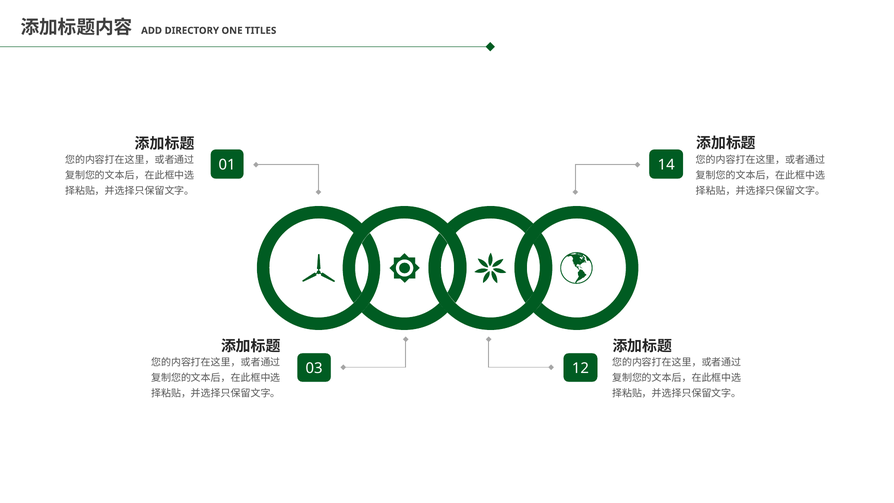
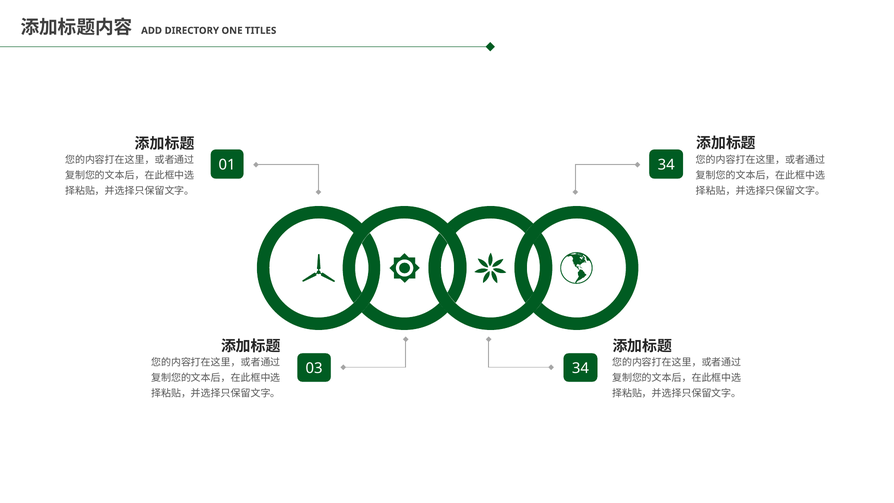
01 14: 14 -> 34
03 12: 12 -> 34
